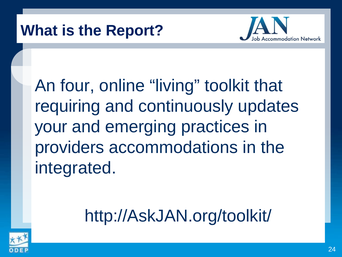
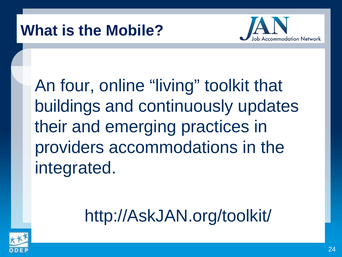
Report: Report -> Mobile
requiring: requiring -> buildings
your: your -> their
